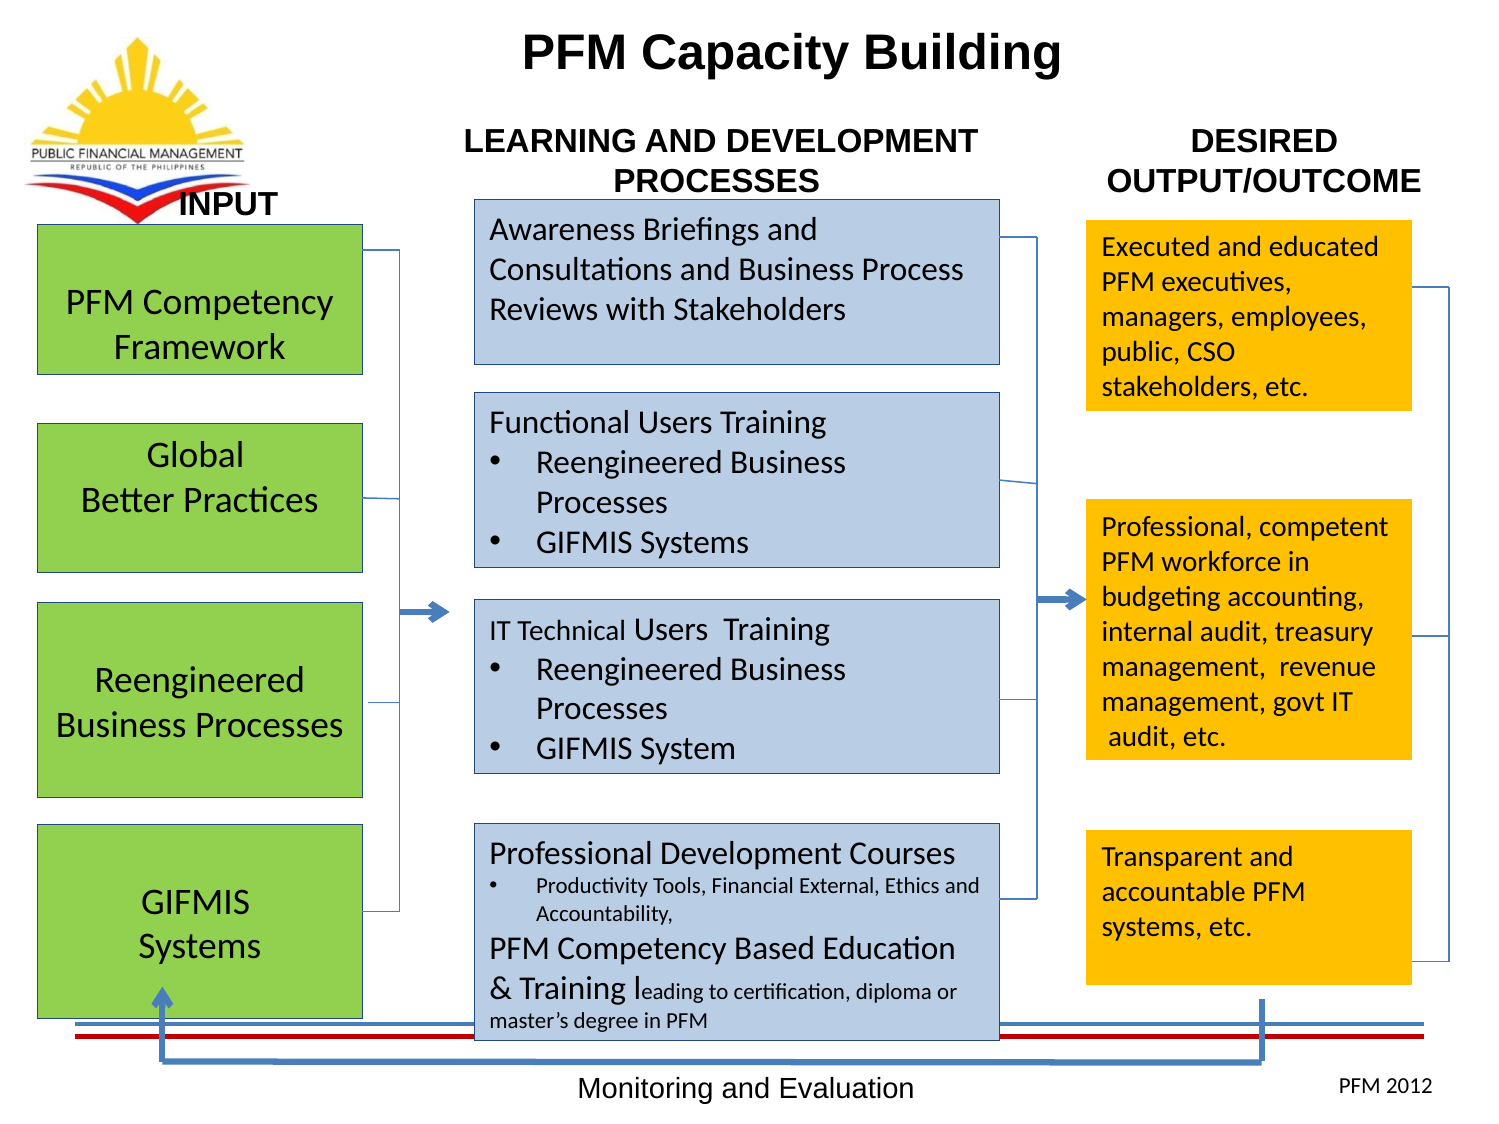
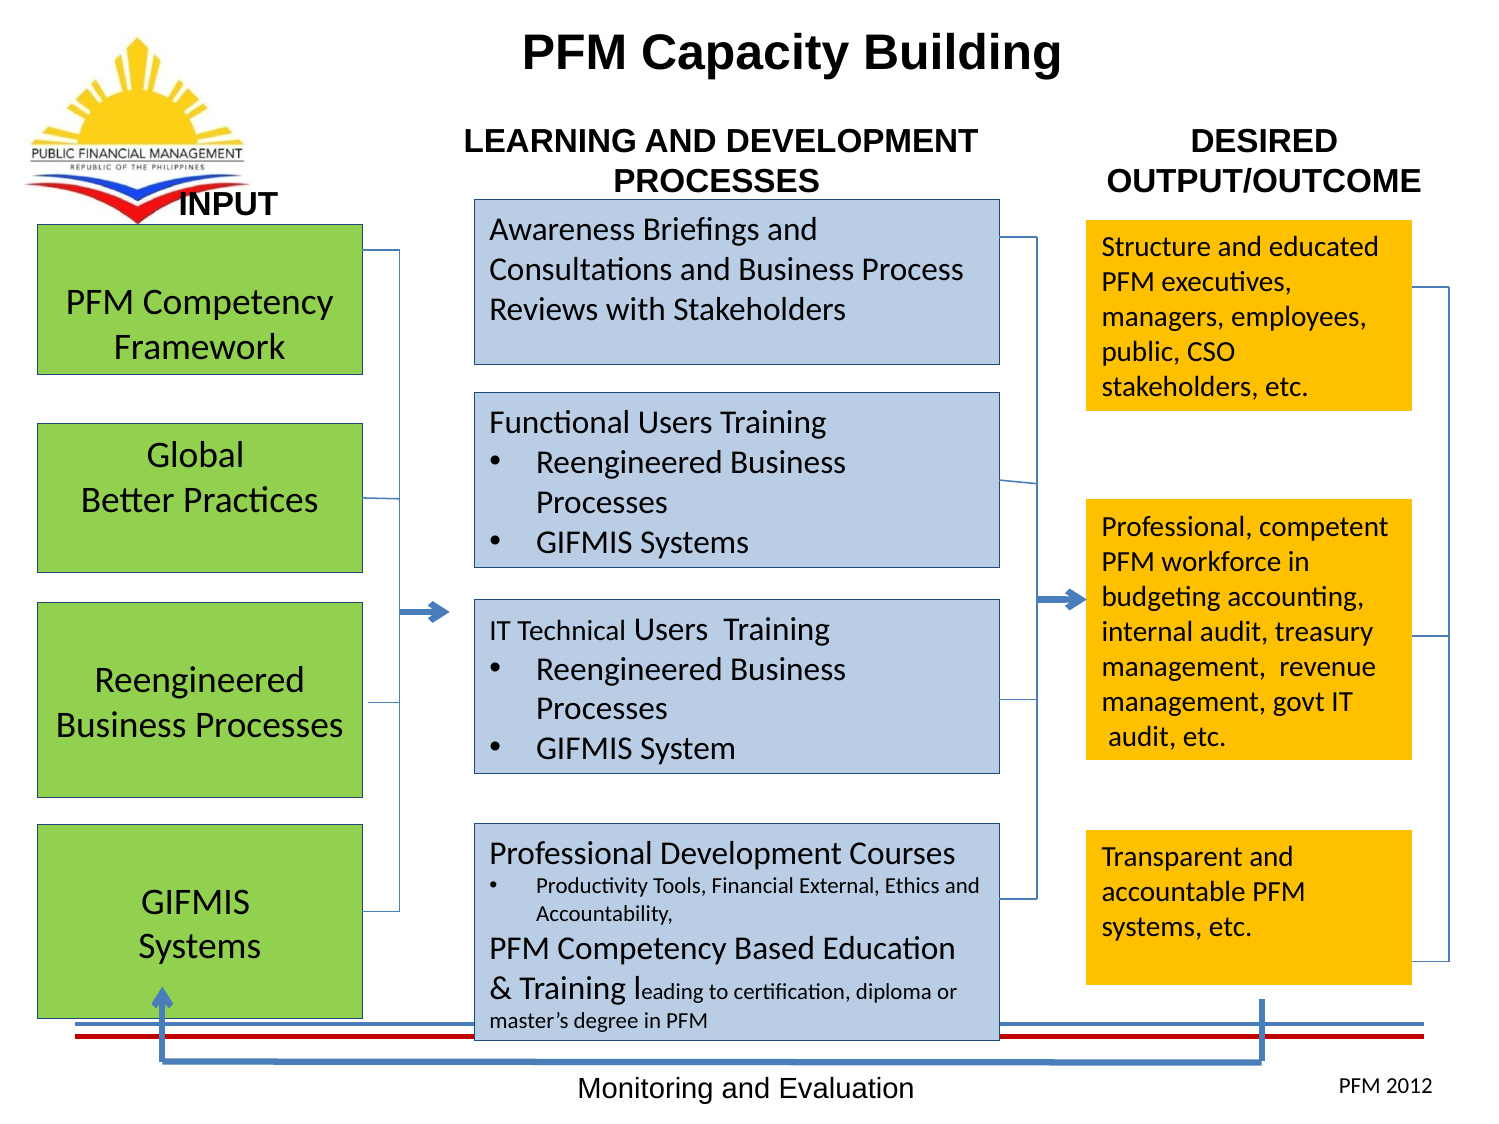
Executed: Executed -> Structure
